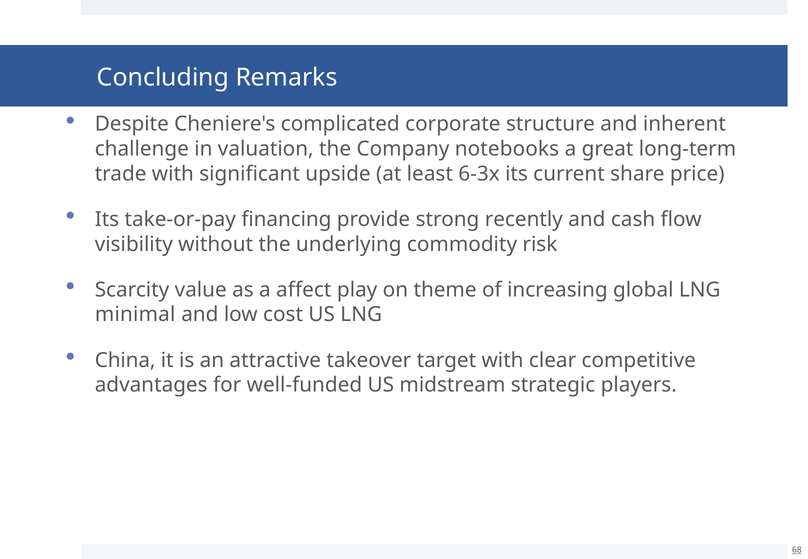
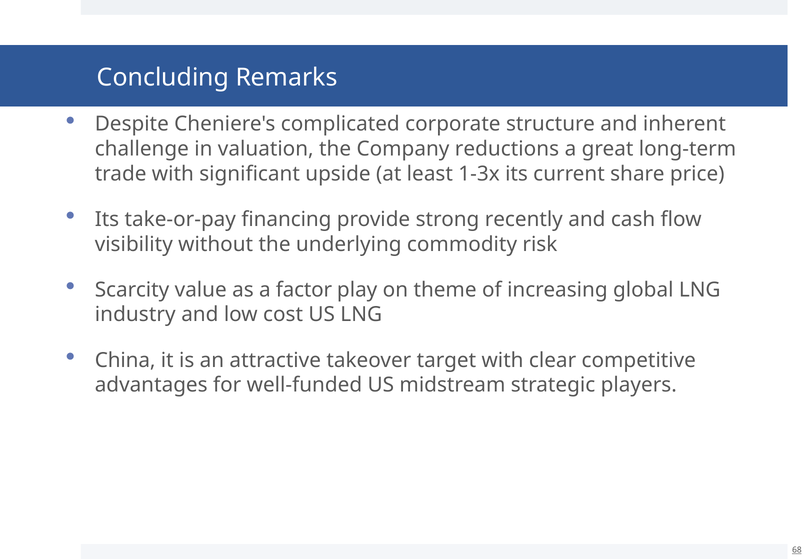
notebooks: notebooks -> reductions
6-3x: 6-3x -> 1-3x
affect: affect -> factor
minimal: minimal -> industry
